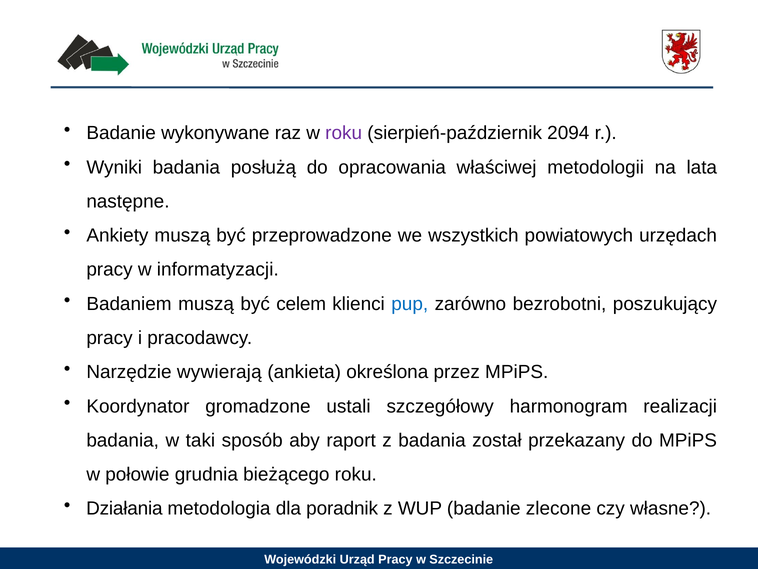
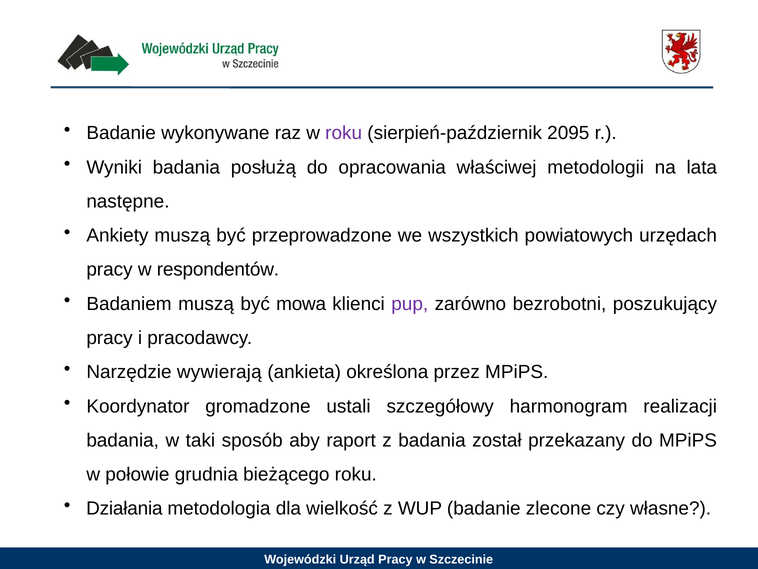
2094: 2094 -> 2095
informatyzacji: informatyzacji -> respondentów
celem: celem -> mowa
pup colour: blue -> purple
poradnik: poradnik -> wielkość
